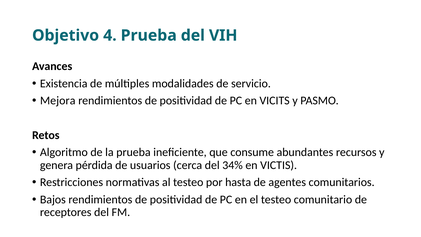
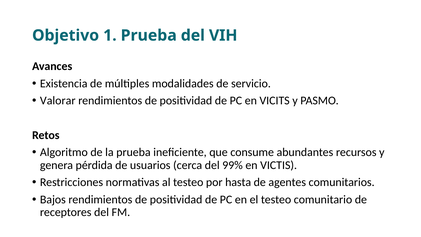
4: 4 -> 1
Mejora: Mejora -> Valorar
34%: 34% -> 99%
